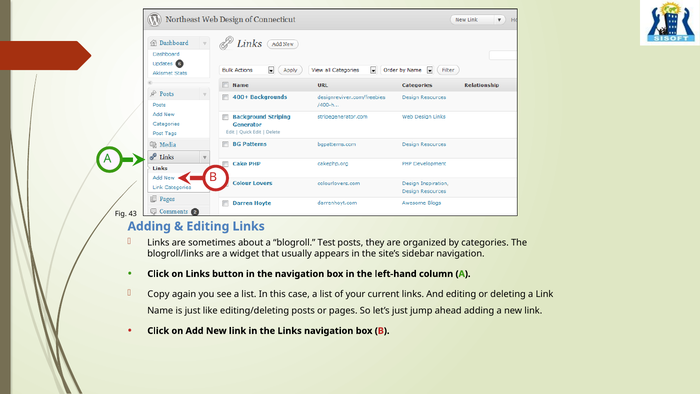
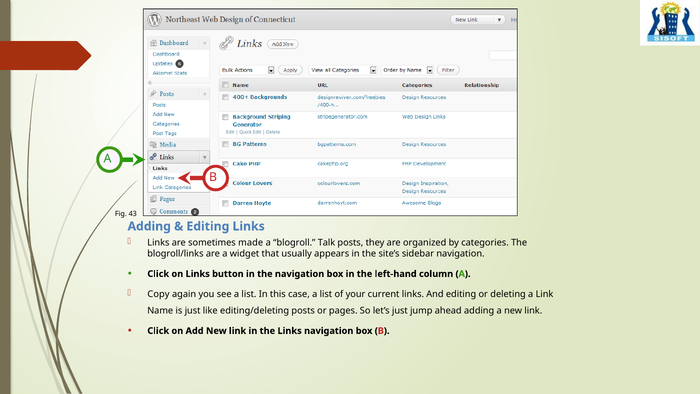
about: about -> made
Test: Test -> Talk
